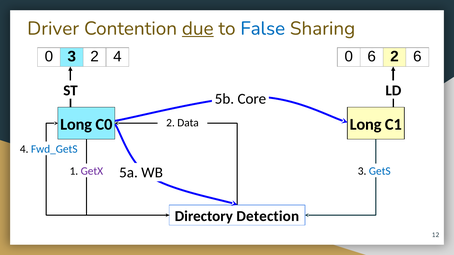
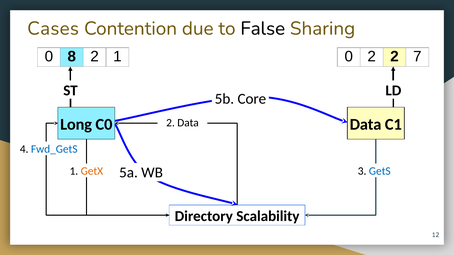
Driver: Driver -> Cases
due underline: present -> none
False colour: blue -> black
0 3: 3 -> 8
2 4: 4 -> 1
0 6: 6 -> 2
2 6: 6 -> 7
C0 Long: Long -> Data
GetX colour: purple -> orange
Detection: Detection -> Scalability
